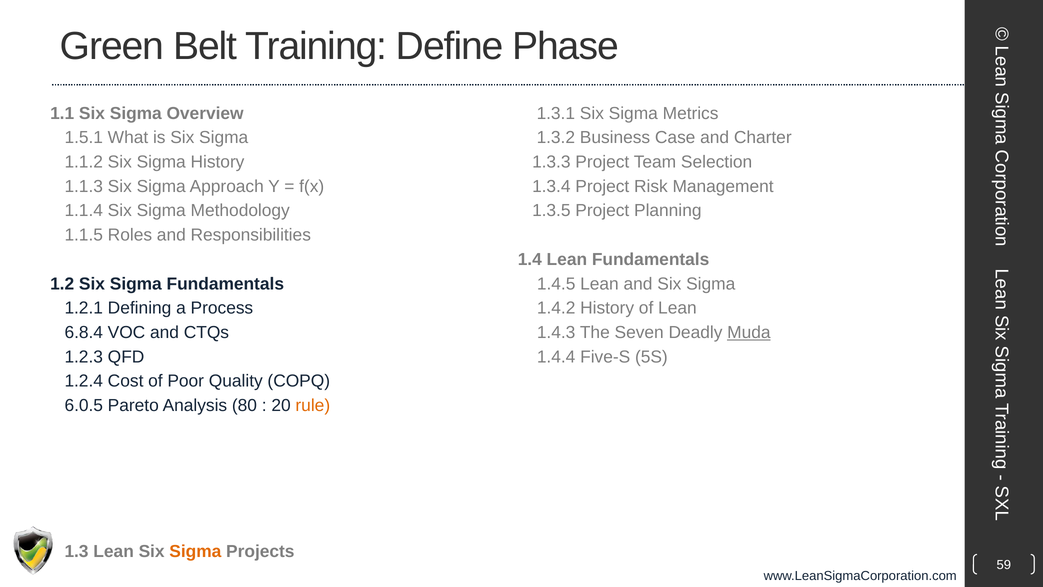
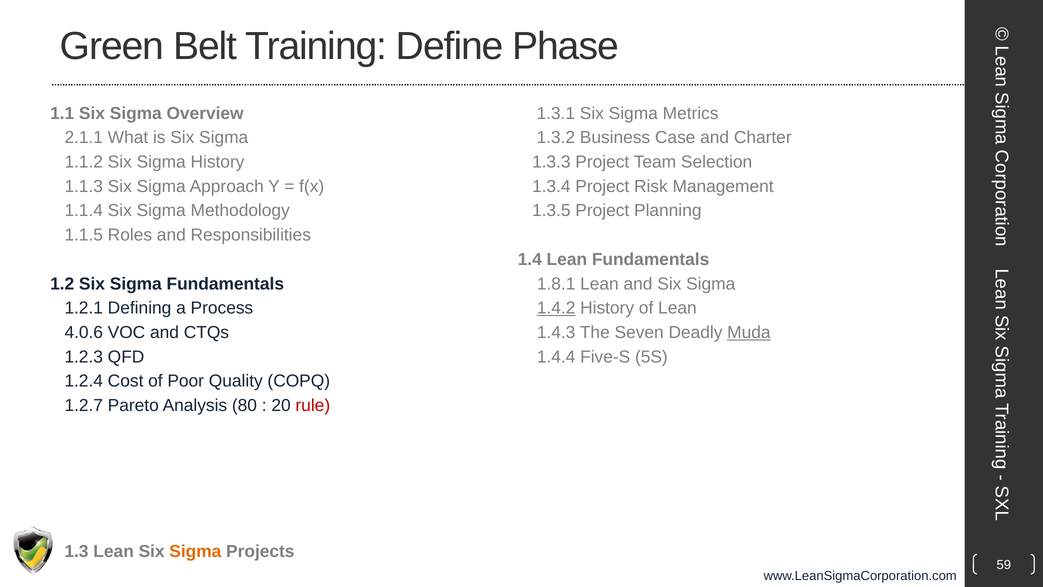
1.5.1: 1.5.1 -> 2.1.1
1.4.5: 1.4.5 -> 1.8.1
1.4.2 underline: none -> present
6.8.4: 6.8.4 -> 4.0.6
6.0.5: 6.0.5 -> 1.2.7
rule colour: orange -> red
